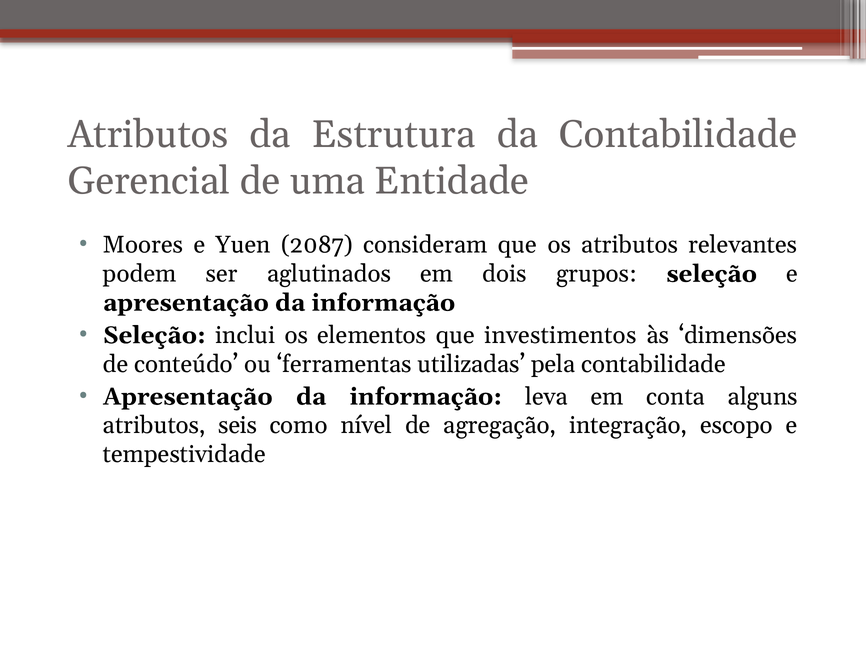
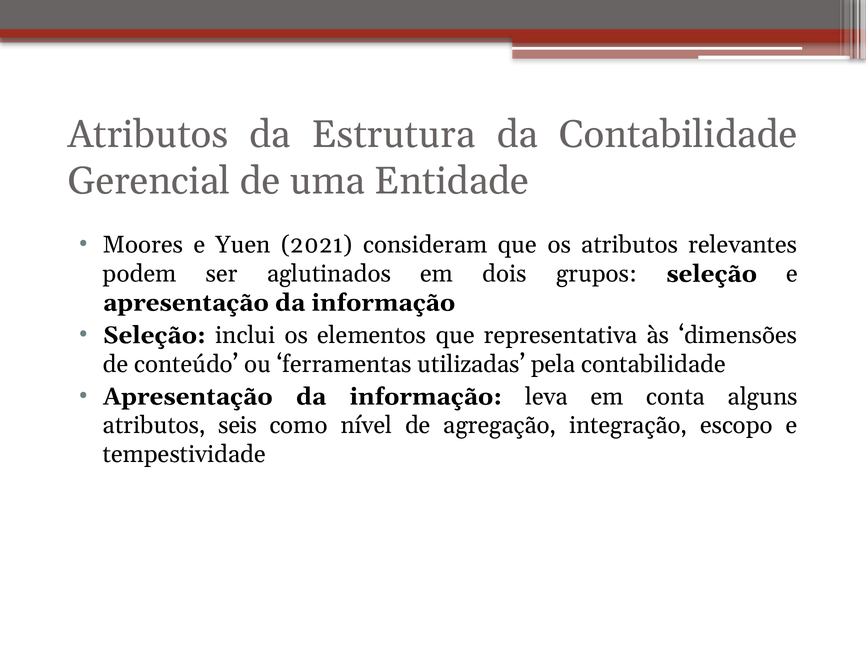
2087: 2087 -> 2021
investimentos: investimentos -> representativa
